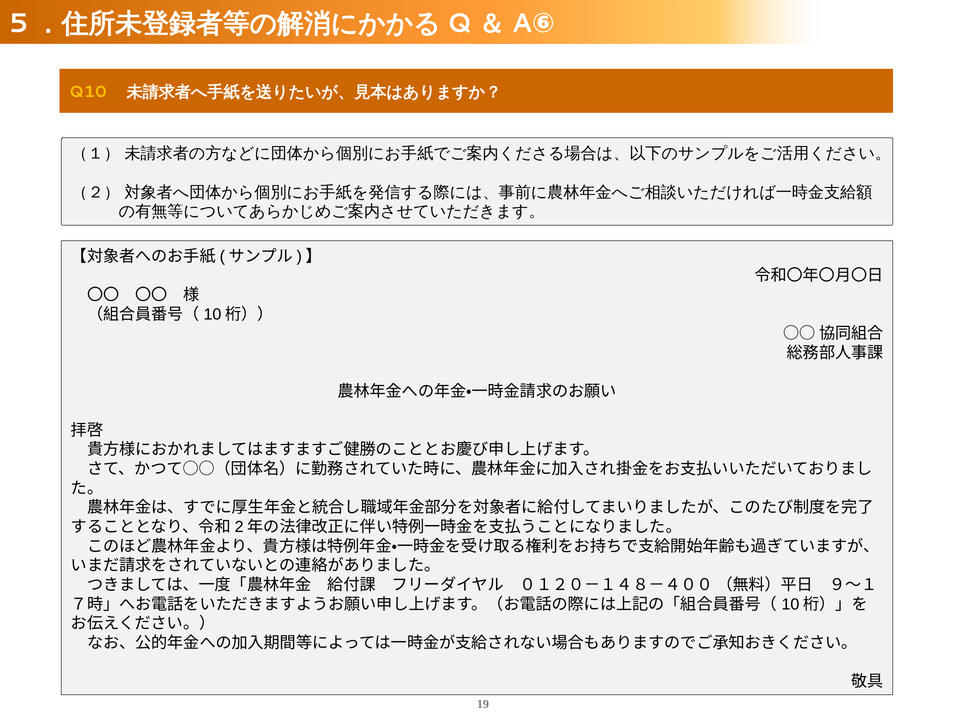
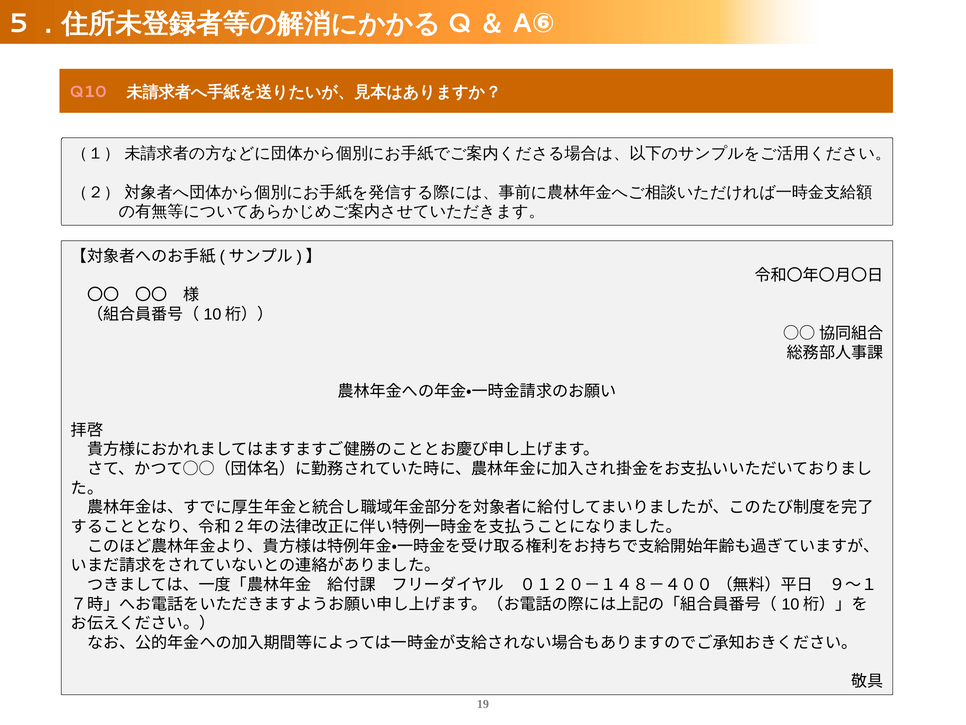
Q10 colour: yellow -> pink
